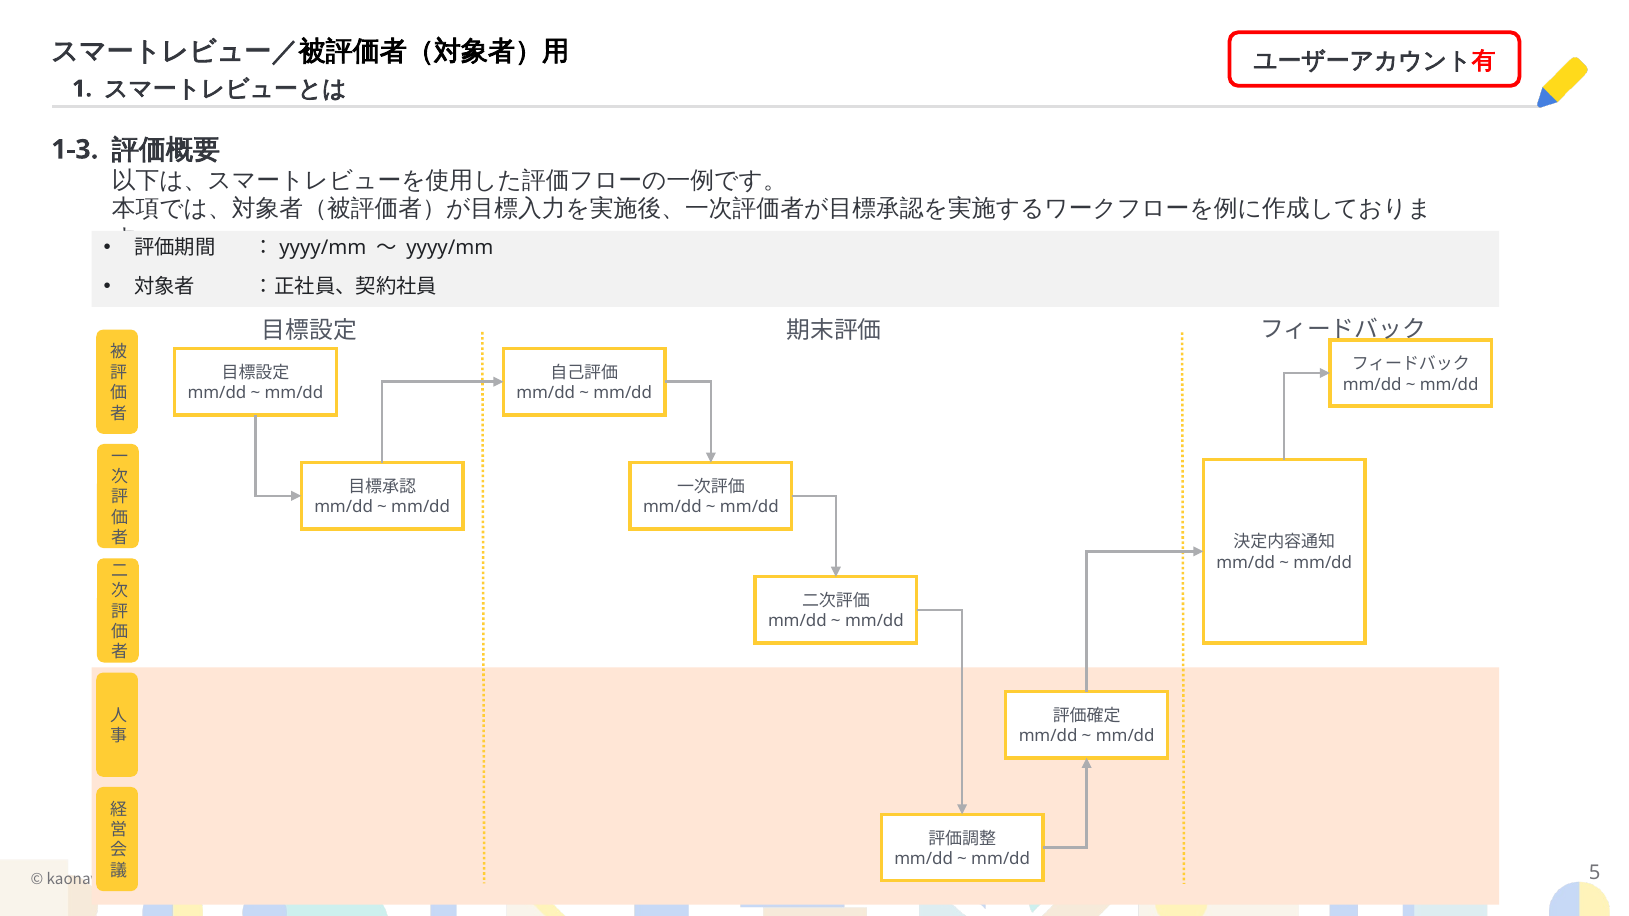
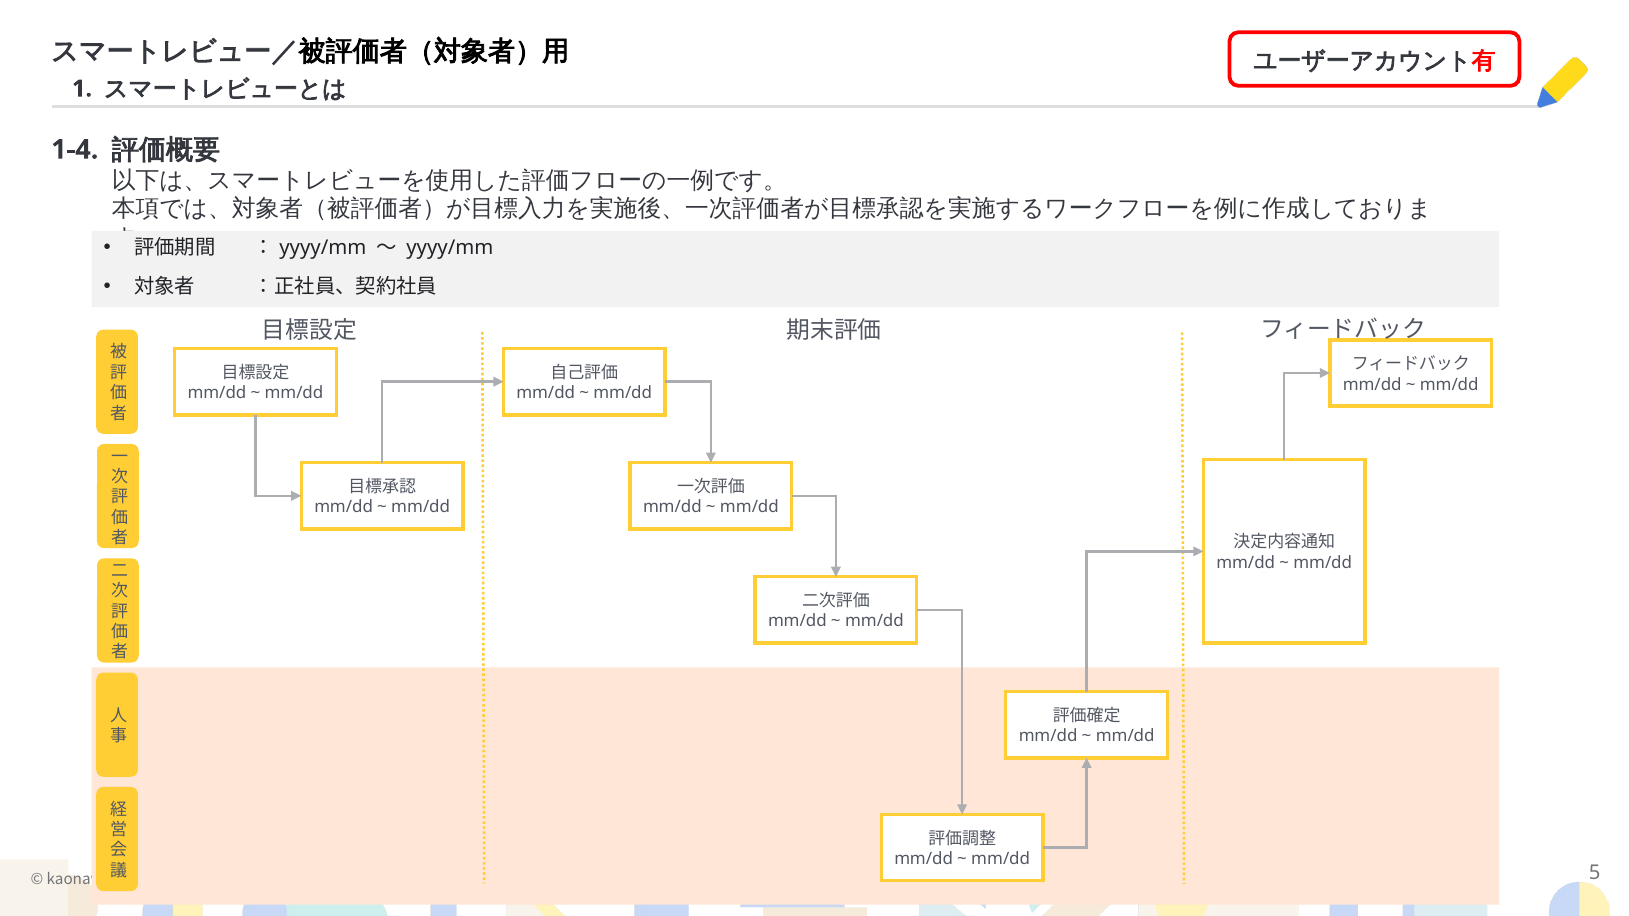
1-3: 1-3 -> 1-4
